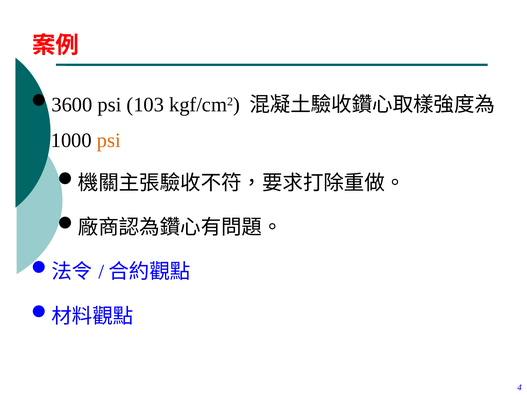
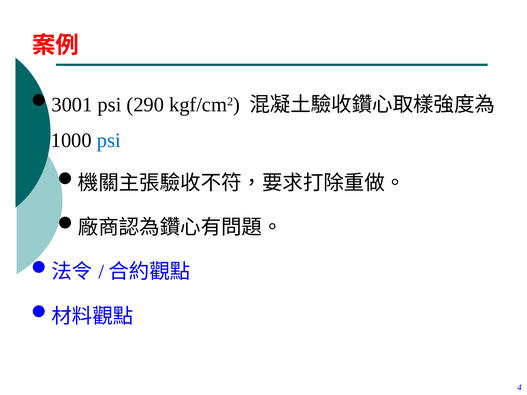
3600: 3600 -> 3001
103: 103 -> 290
psi at (109, 140) colour: orange -> blue
